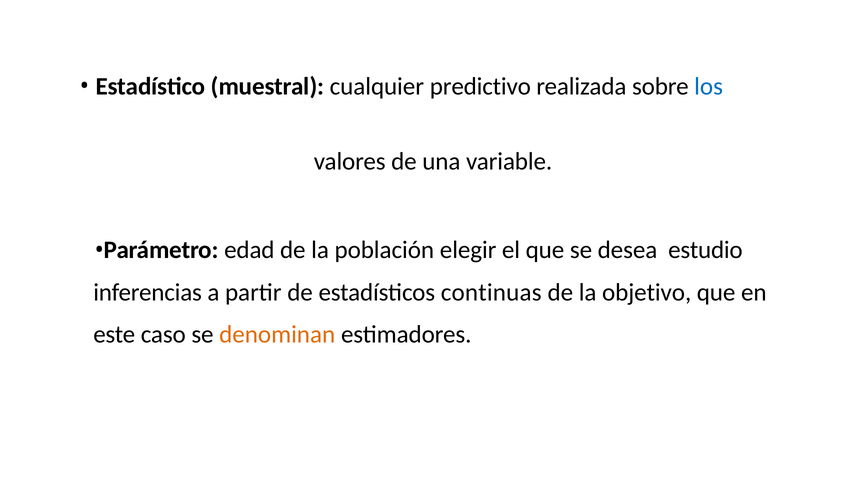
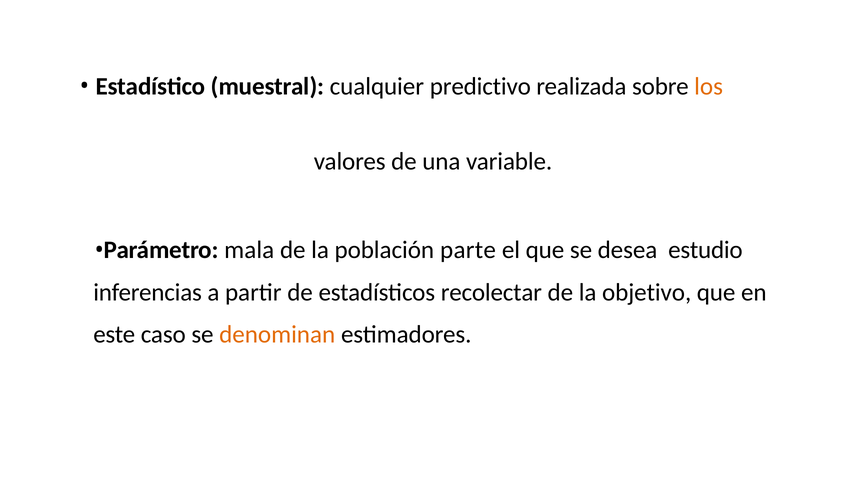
los colour: blue -> orange
edad: edad -> mala
elegir: elegir -> parte
continuas: continuas -> recolectar
